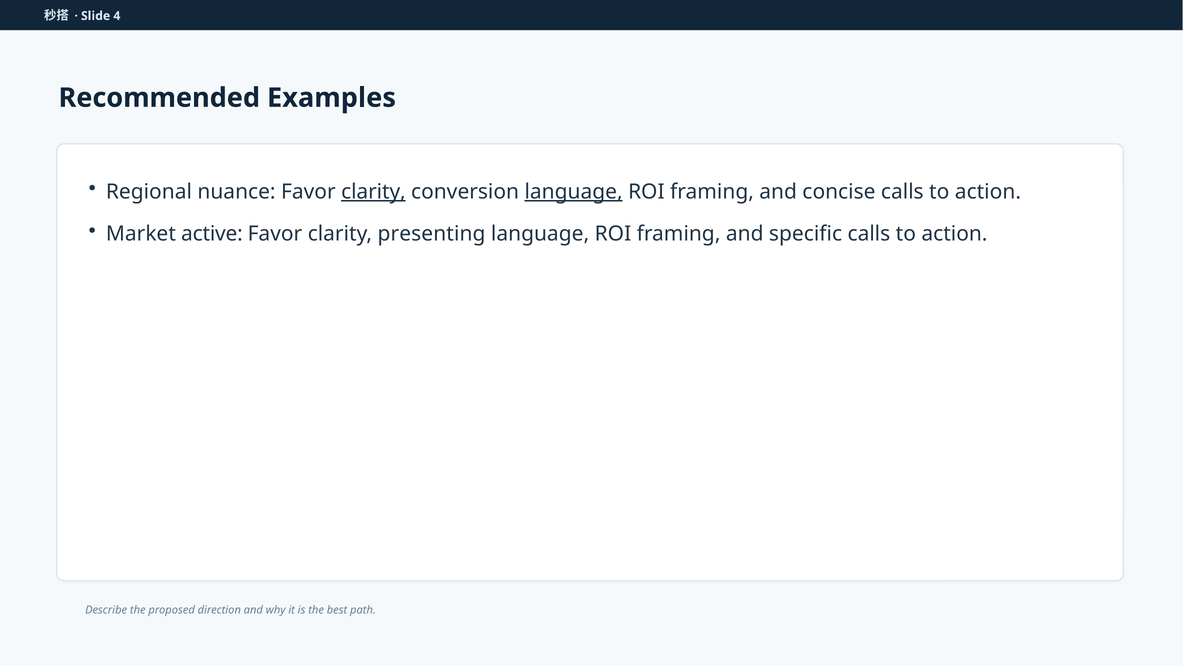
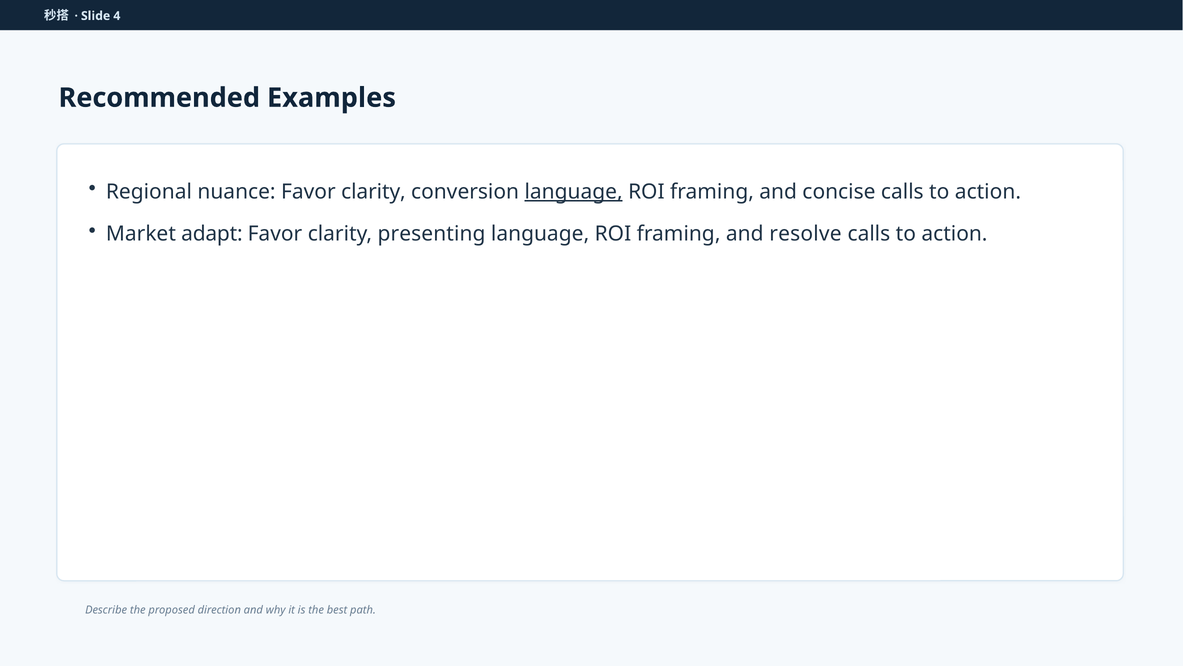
clarity at (373, 191) underline: present -> none
active: active -> adapt
specific: specific -> resolve
